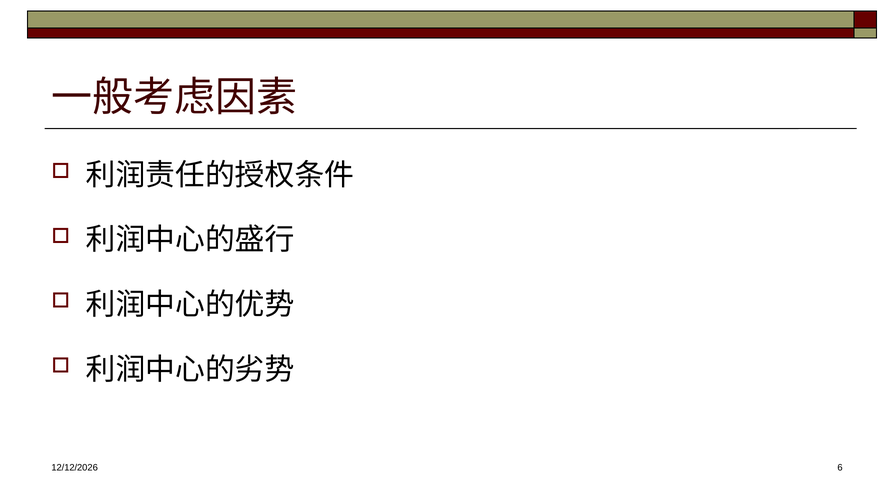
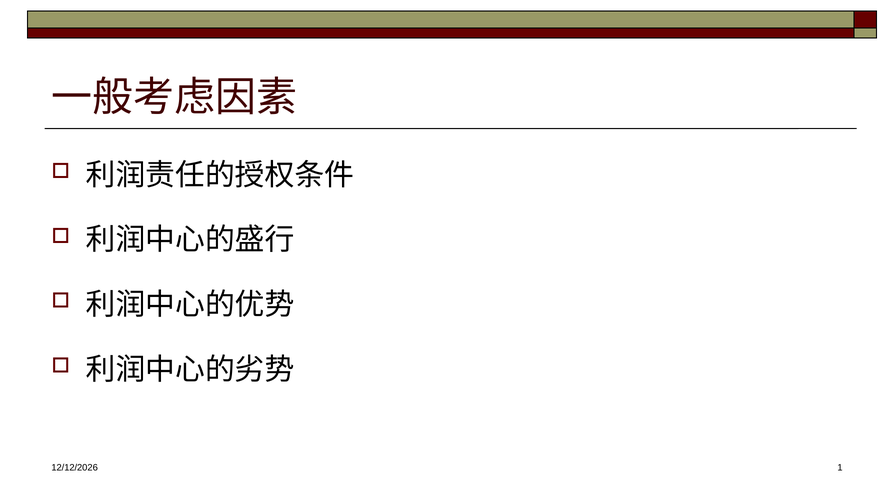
6: 6 -> 1
